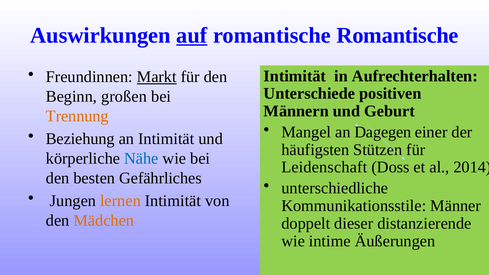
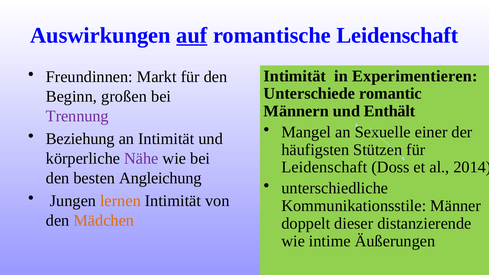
romantische Romantische: Romantische -> Leidenschaft
Markt underline: present -> none
Aufrechterhalten: Aufrechterhalten -> Experimentieren
positiven: positiven -> romantic
Geburt: Geburt -> Enthält
Trennung colour: orange -> purple
Dagegen: Dagegen -> Sexuelle
Nähe colour: blue -> purple
Gefährliches: Gefährliches -> Angleichung
